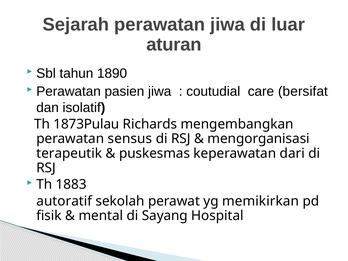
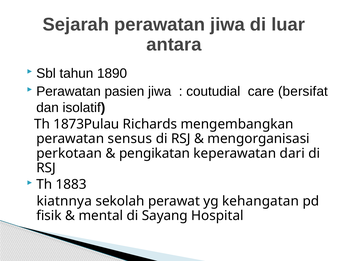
aturan: aturan -> antara
terapeutik: terapeutik -> perkotaan
puskesmas: puskesmas -> pengikatan
autoratif: autoratif -> kiatnnya
memikirkan: memikirkan -> kehangatan
